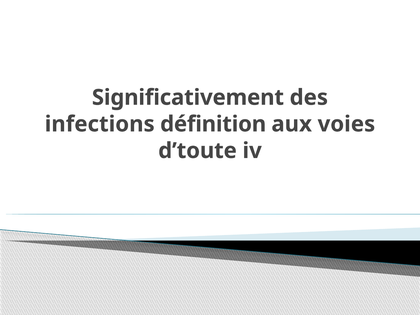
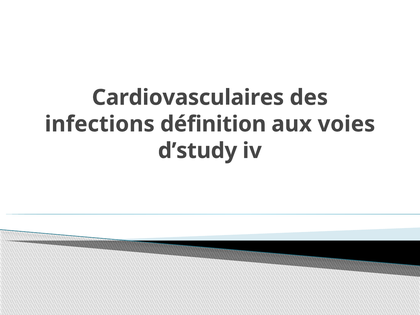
Significativement: Significativement -> Cardiovasculaires
d’toute: d’toute -> d’study
